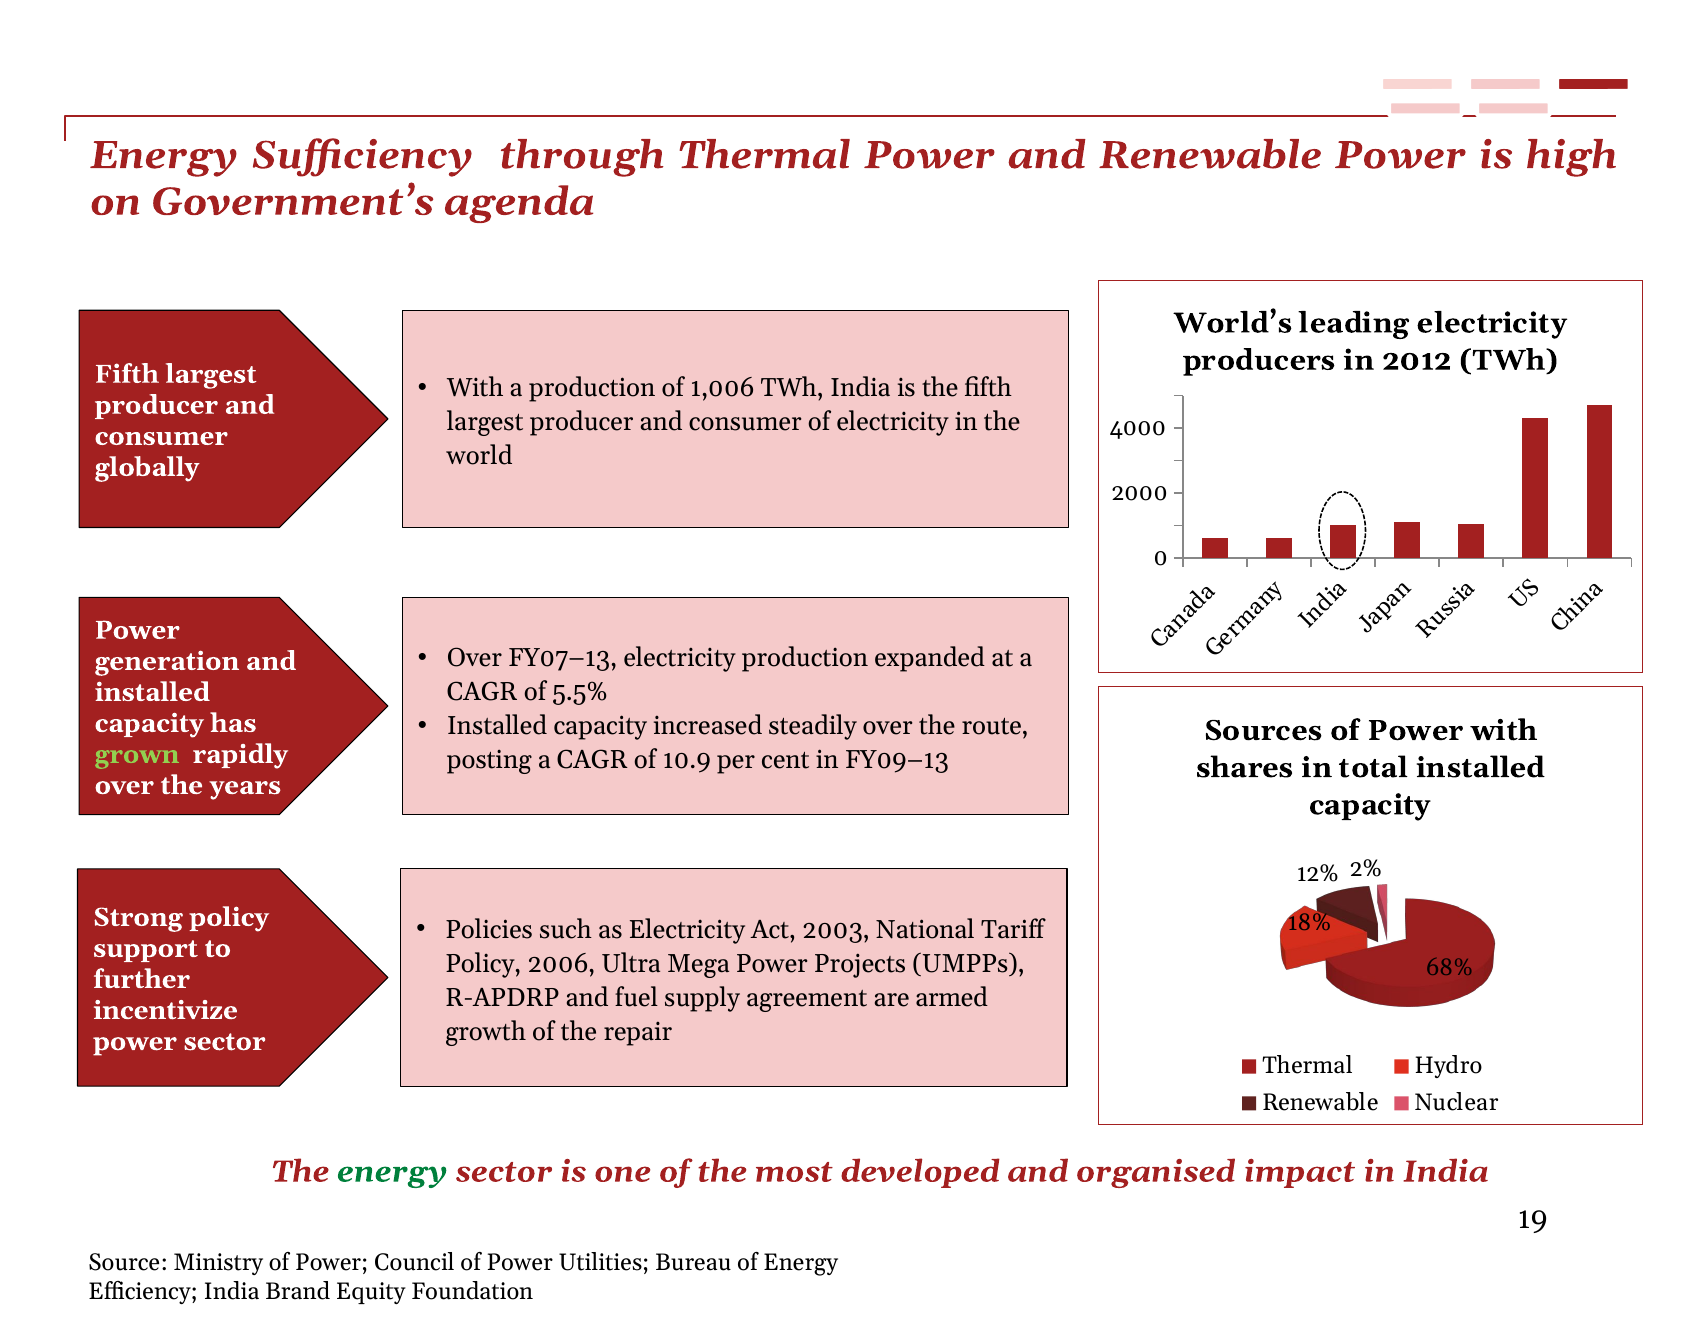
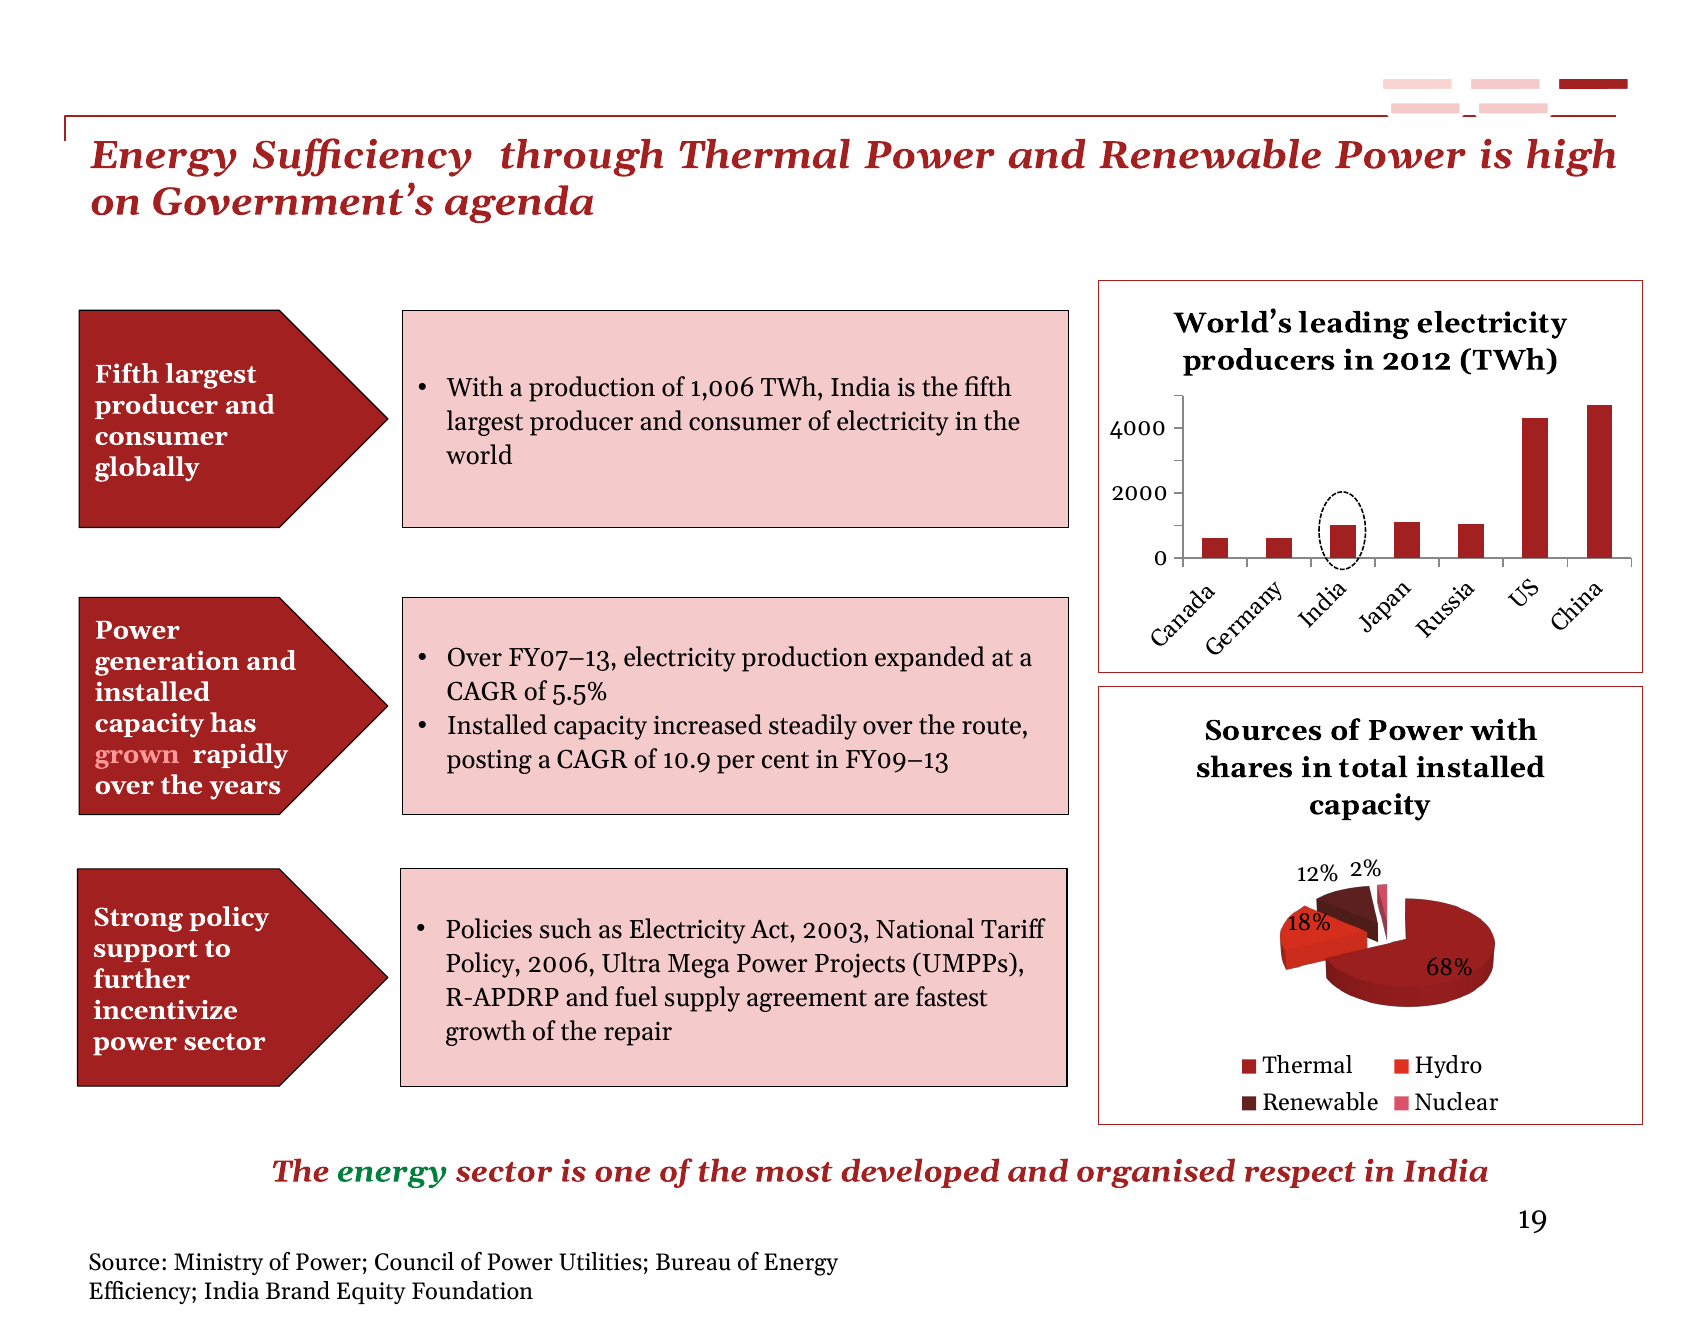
grown colour: light green -> pink
armed: armed -> fastest
impact: impact -> respect
